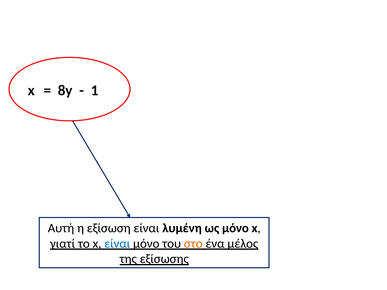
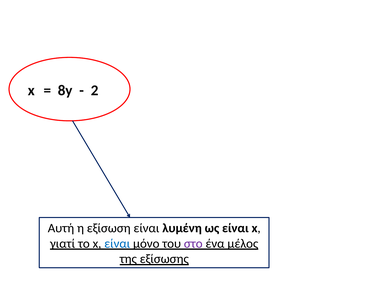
1: 1 -> 2
ως μόνο: μόνο -> είναι
στο colour: orange -> purple
